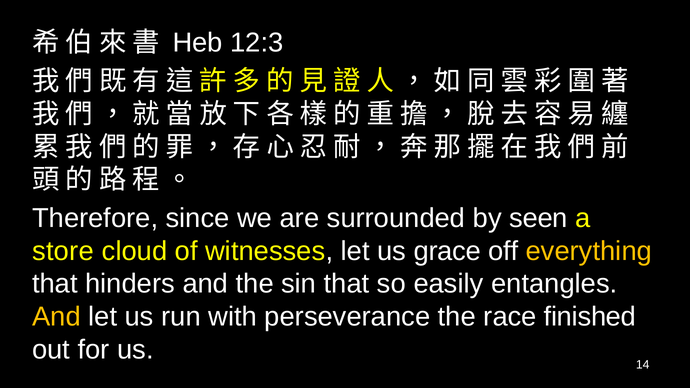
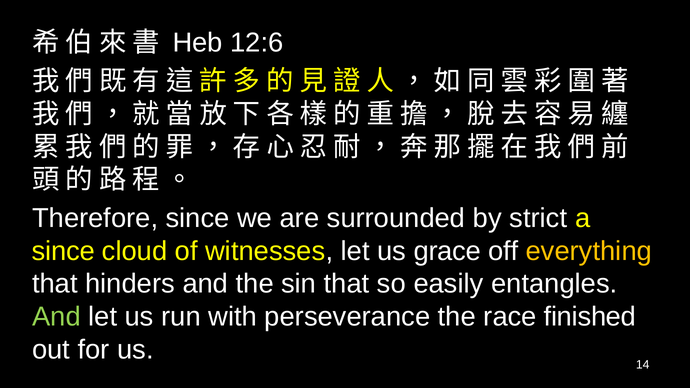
12:3: 12:3 -> 12:6
seen: seen -> strict
store at (63, 251): store -> since
And at (56, 317) colour: yellow -> light green
